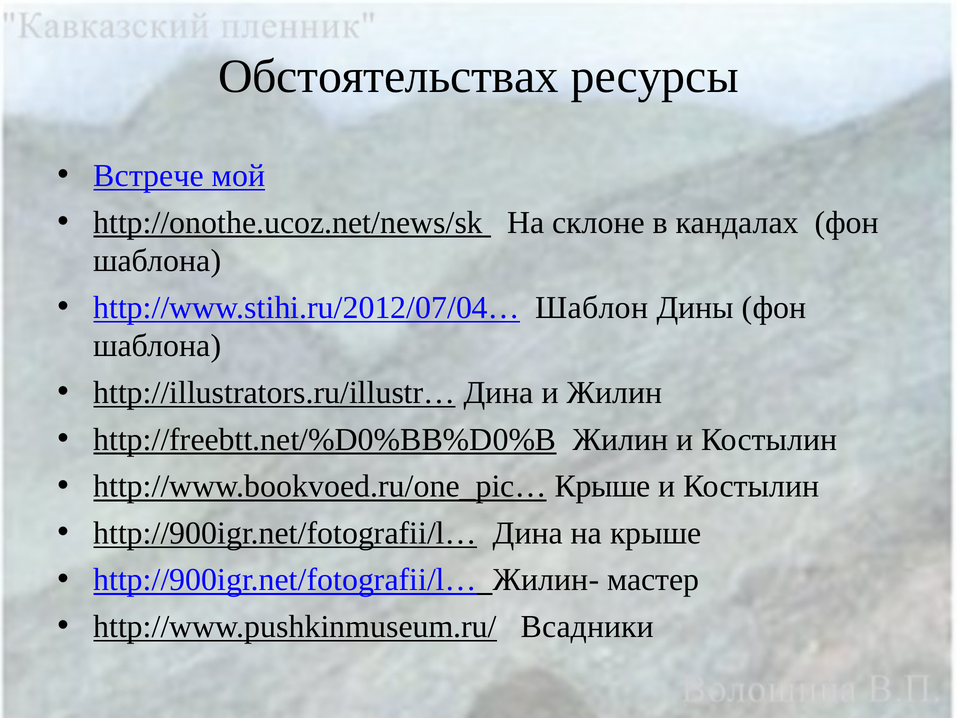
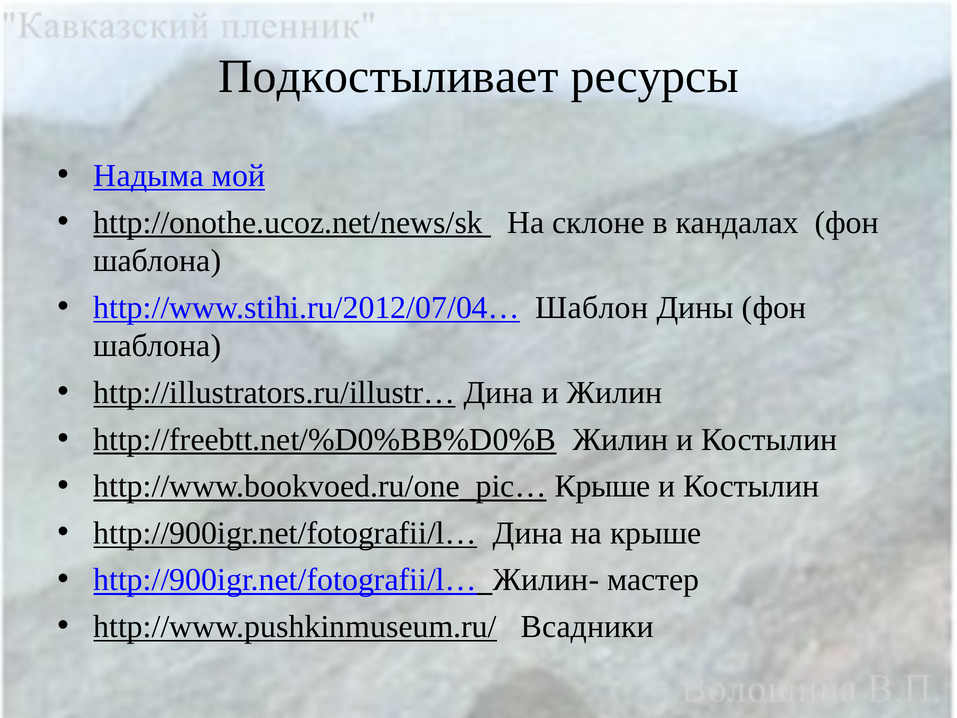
Обстоятельствах: Обстоятельствах -> Подкостыливает
Встрече: Встрече -> Надыма
